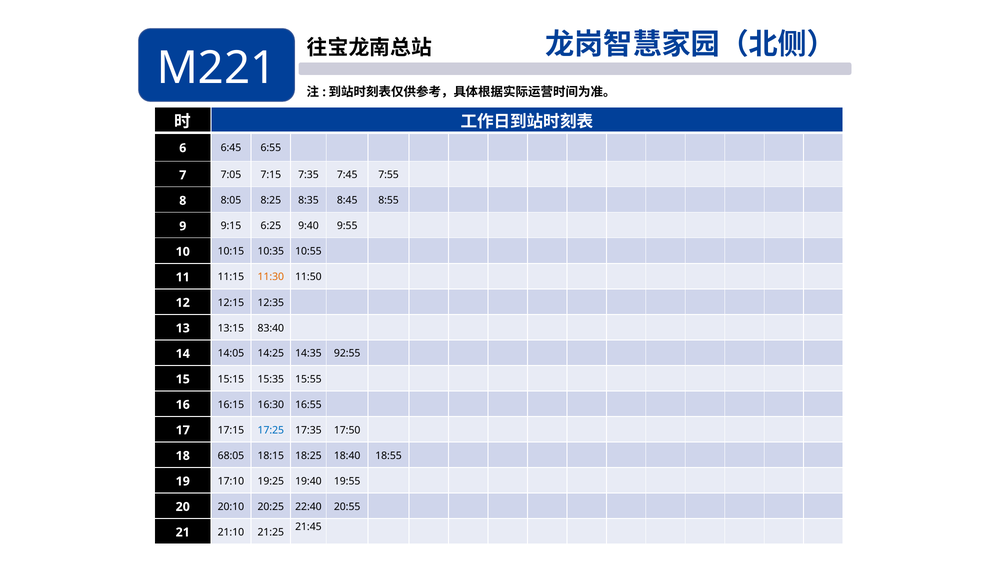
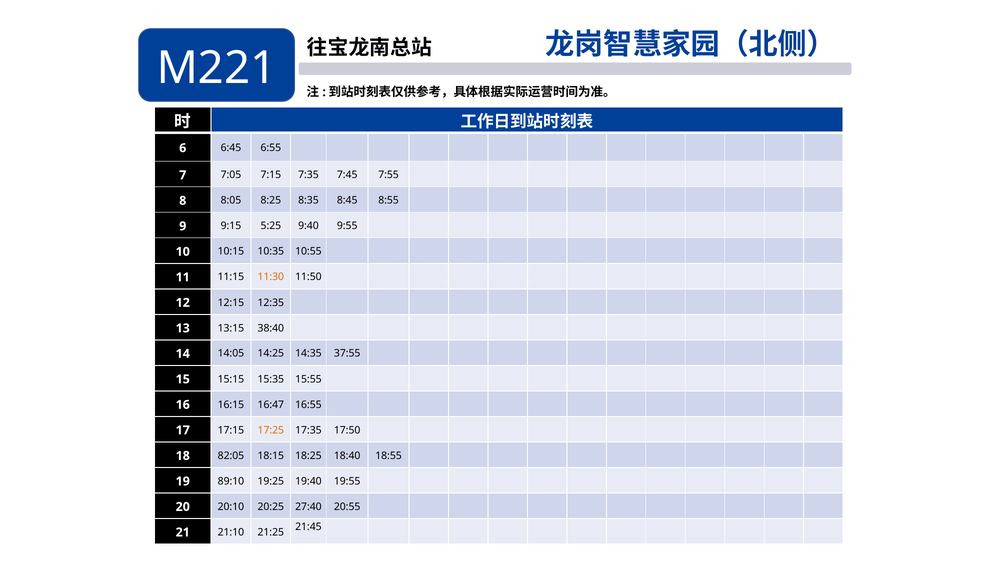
6:25: 6:25 -> 5:25
83:40: 83:40 -> 38:40
92:55: 92:55 -> 37:55
16:30: 16:30 -> 16:47
17:25 colour: blue -> orange
68:05: 68:05 -> 82:05
17:10: 17:10 -> 89:10
22:40: 22:40 -> 27:40
